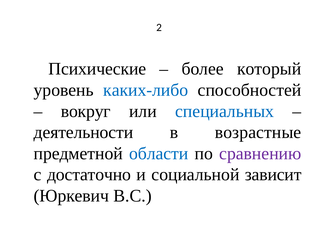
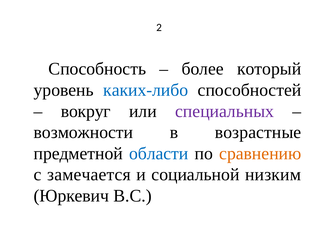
Психические: Психические -> Способность
специальных colour: blue -> purple
деятельности: деятельности -> возможности
сравнению colour: purple -> orange
достаточно: достаточно -> замечается
зависит: зависит -> низким
